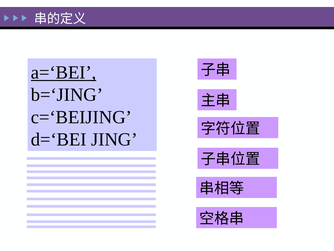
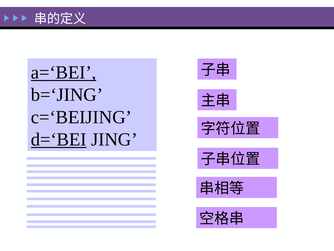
d=‘BEI underline: none -> present
